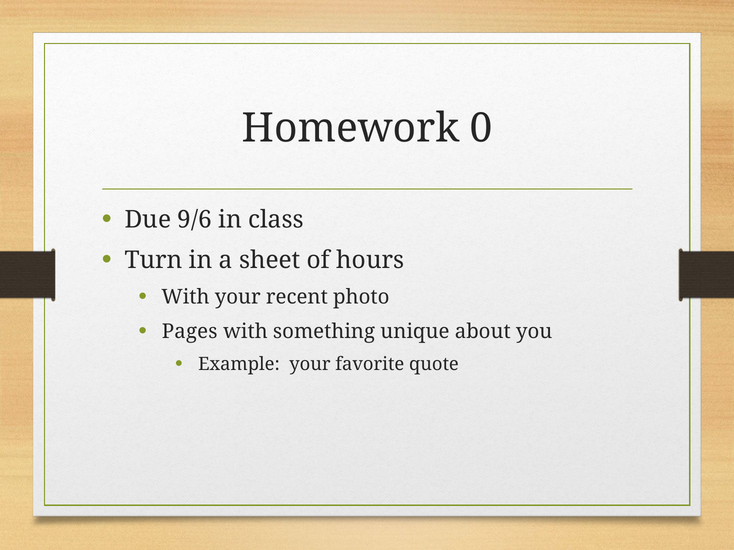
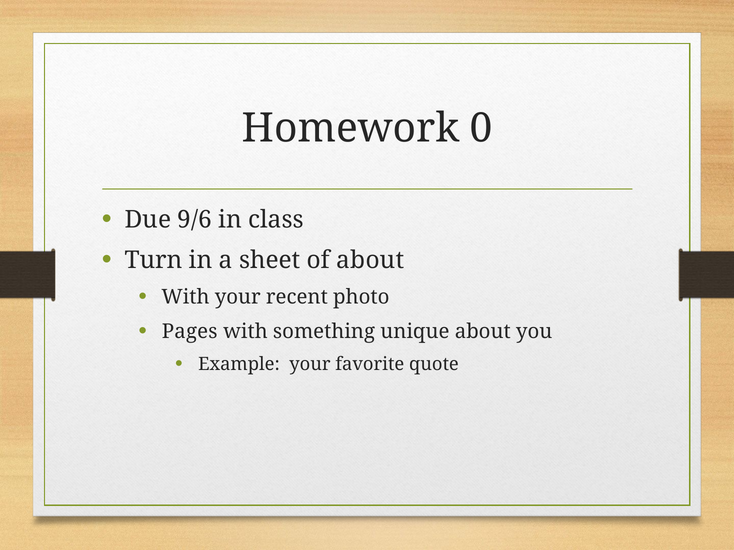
of hours: hours -> about
